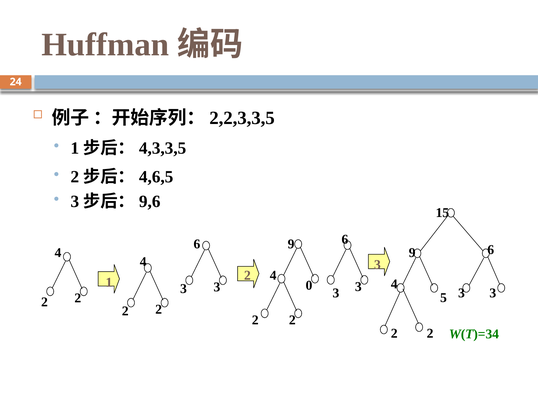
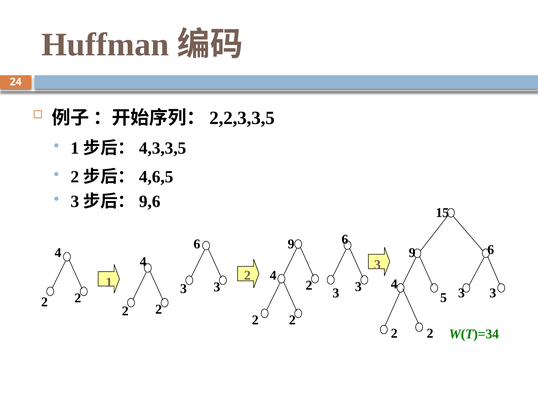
0 at (309, 286): 0 -> 2
